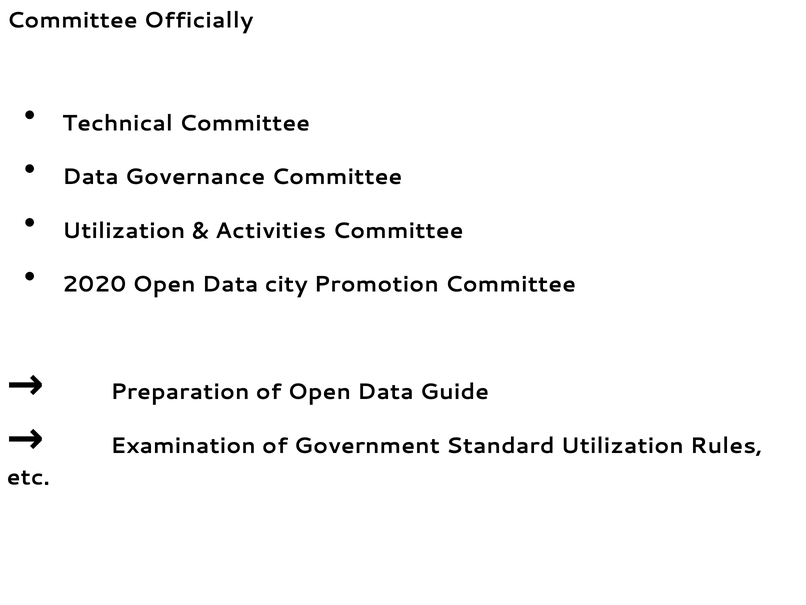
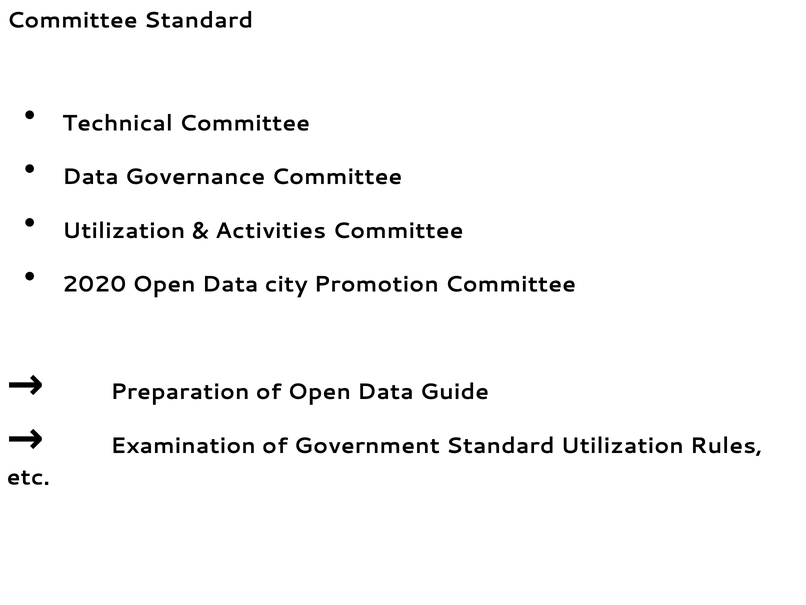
Committee Officially: Officially -> Standard
